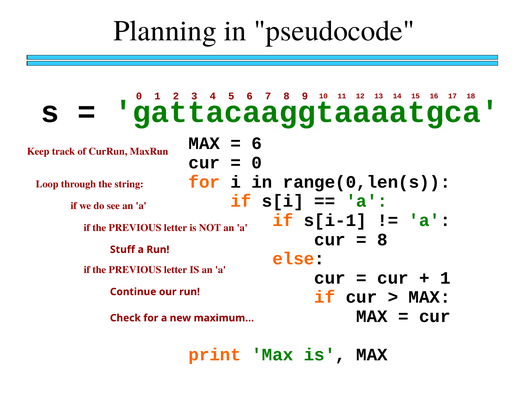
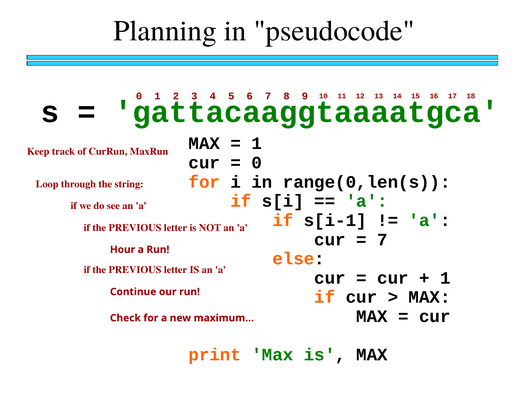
6 at (257, 144): 6 -> 1
8 at (382, 240): 8 -> 7
Stuff: Stuff -> Hour
